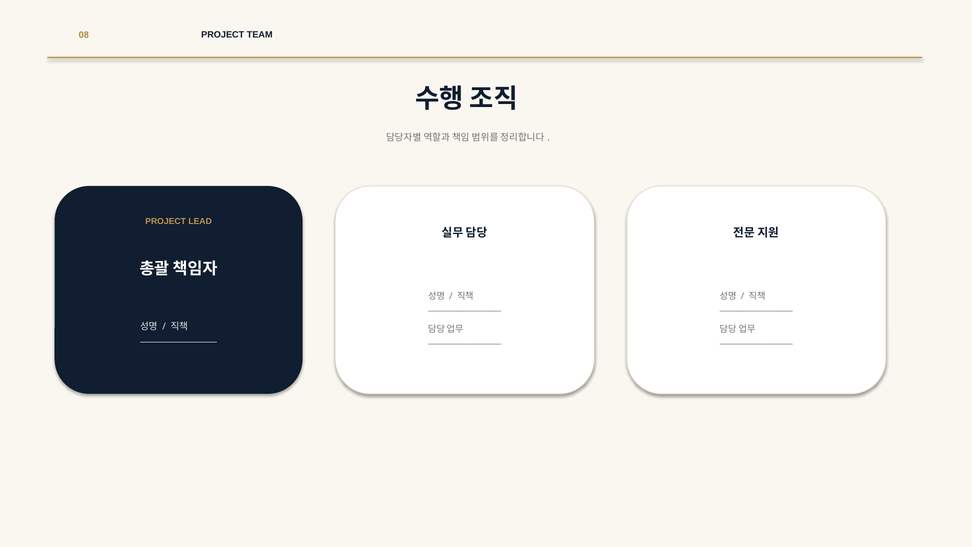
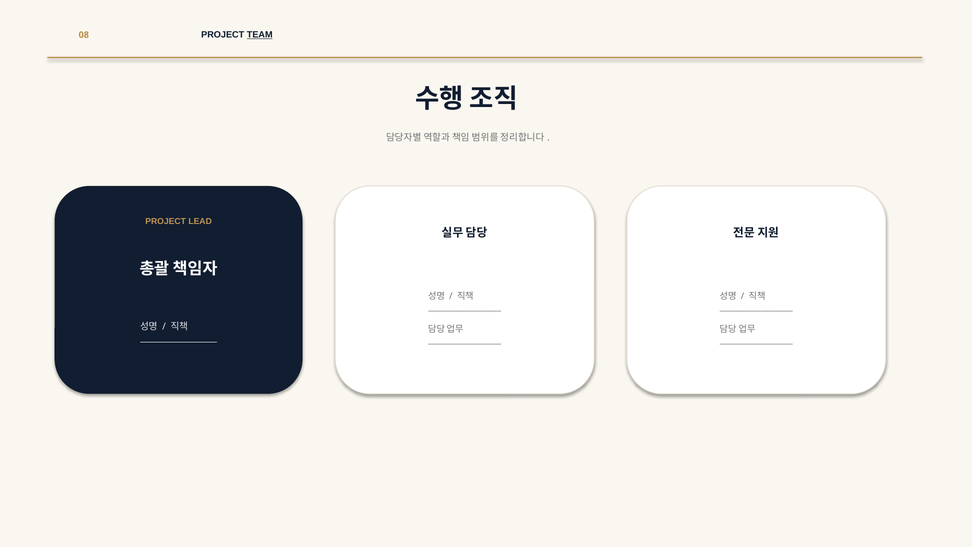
TEAM underline: none -> present
